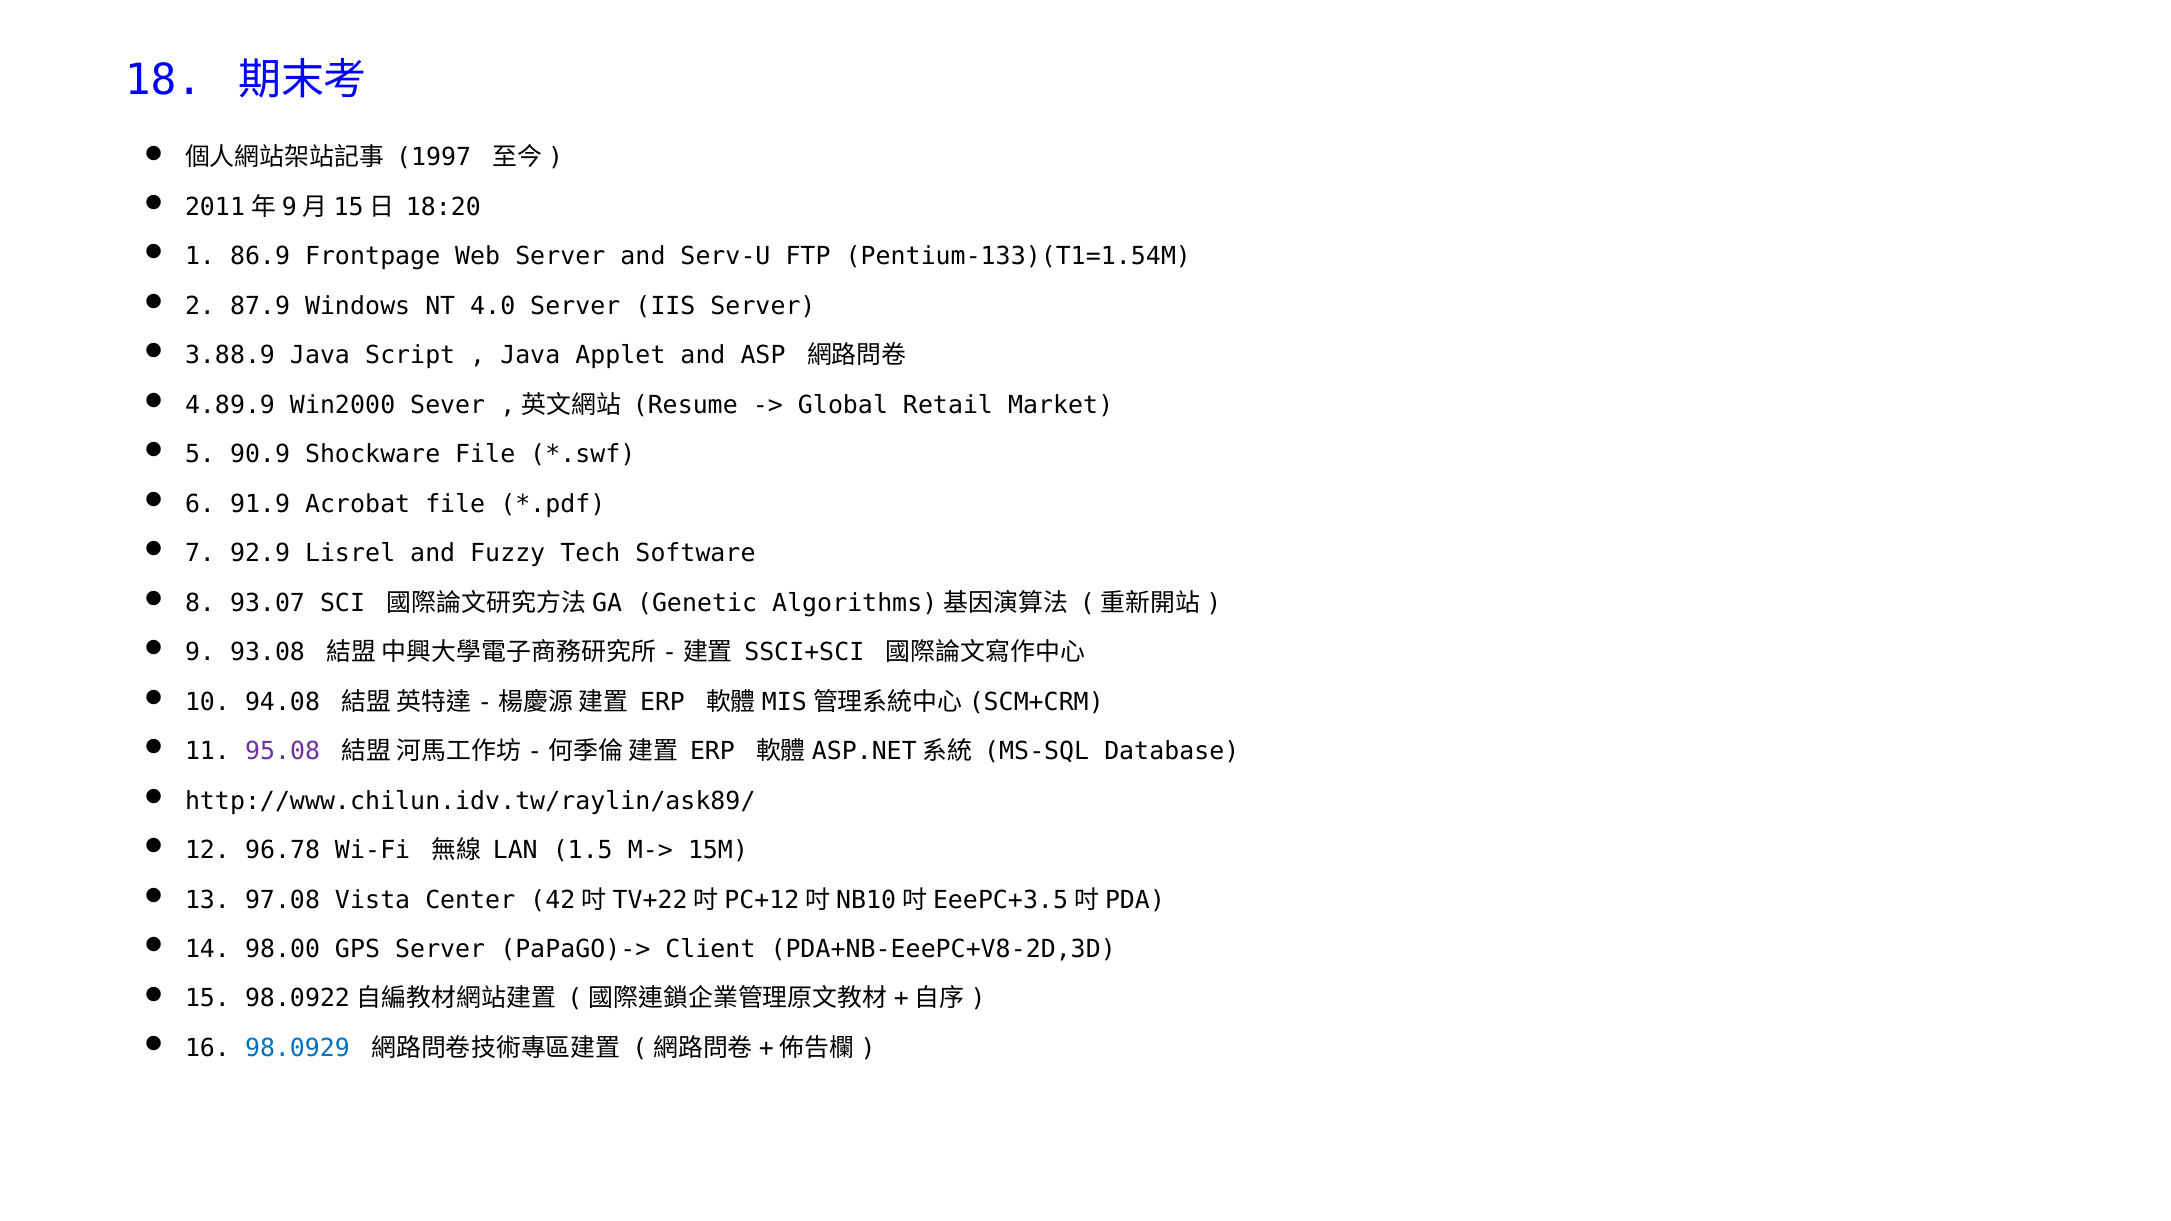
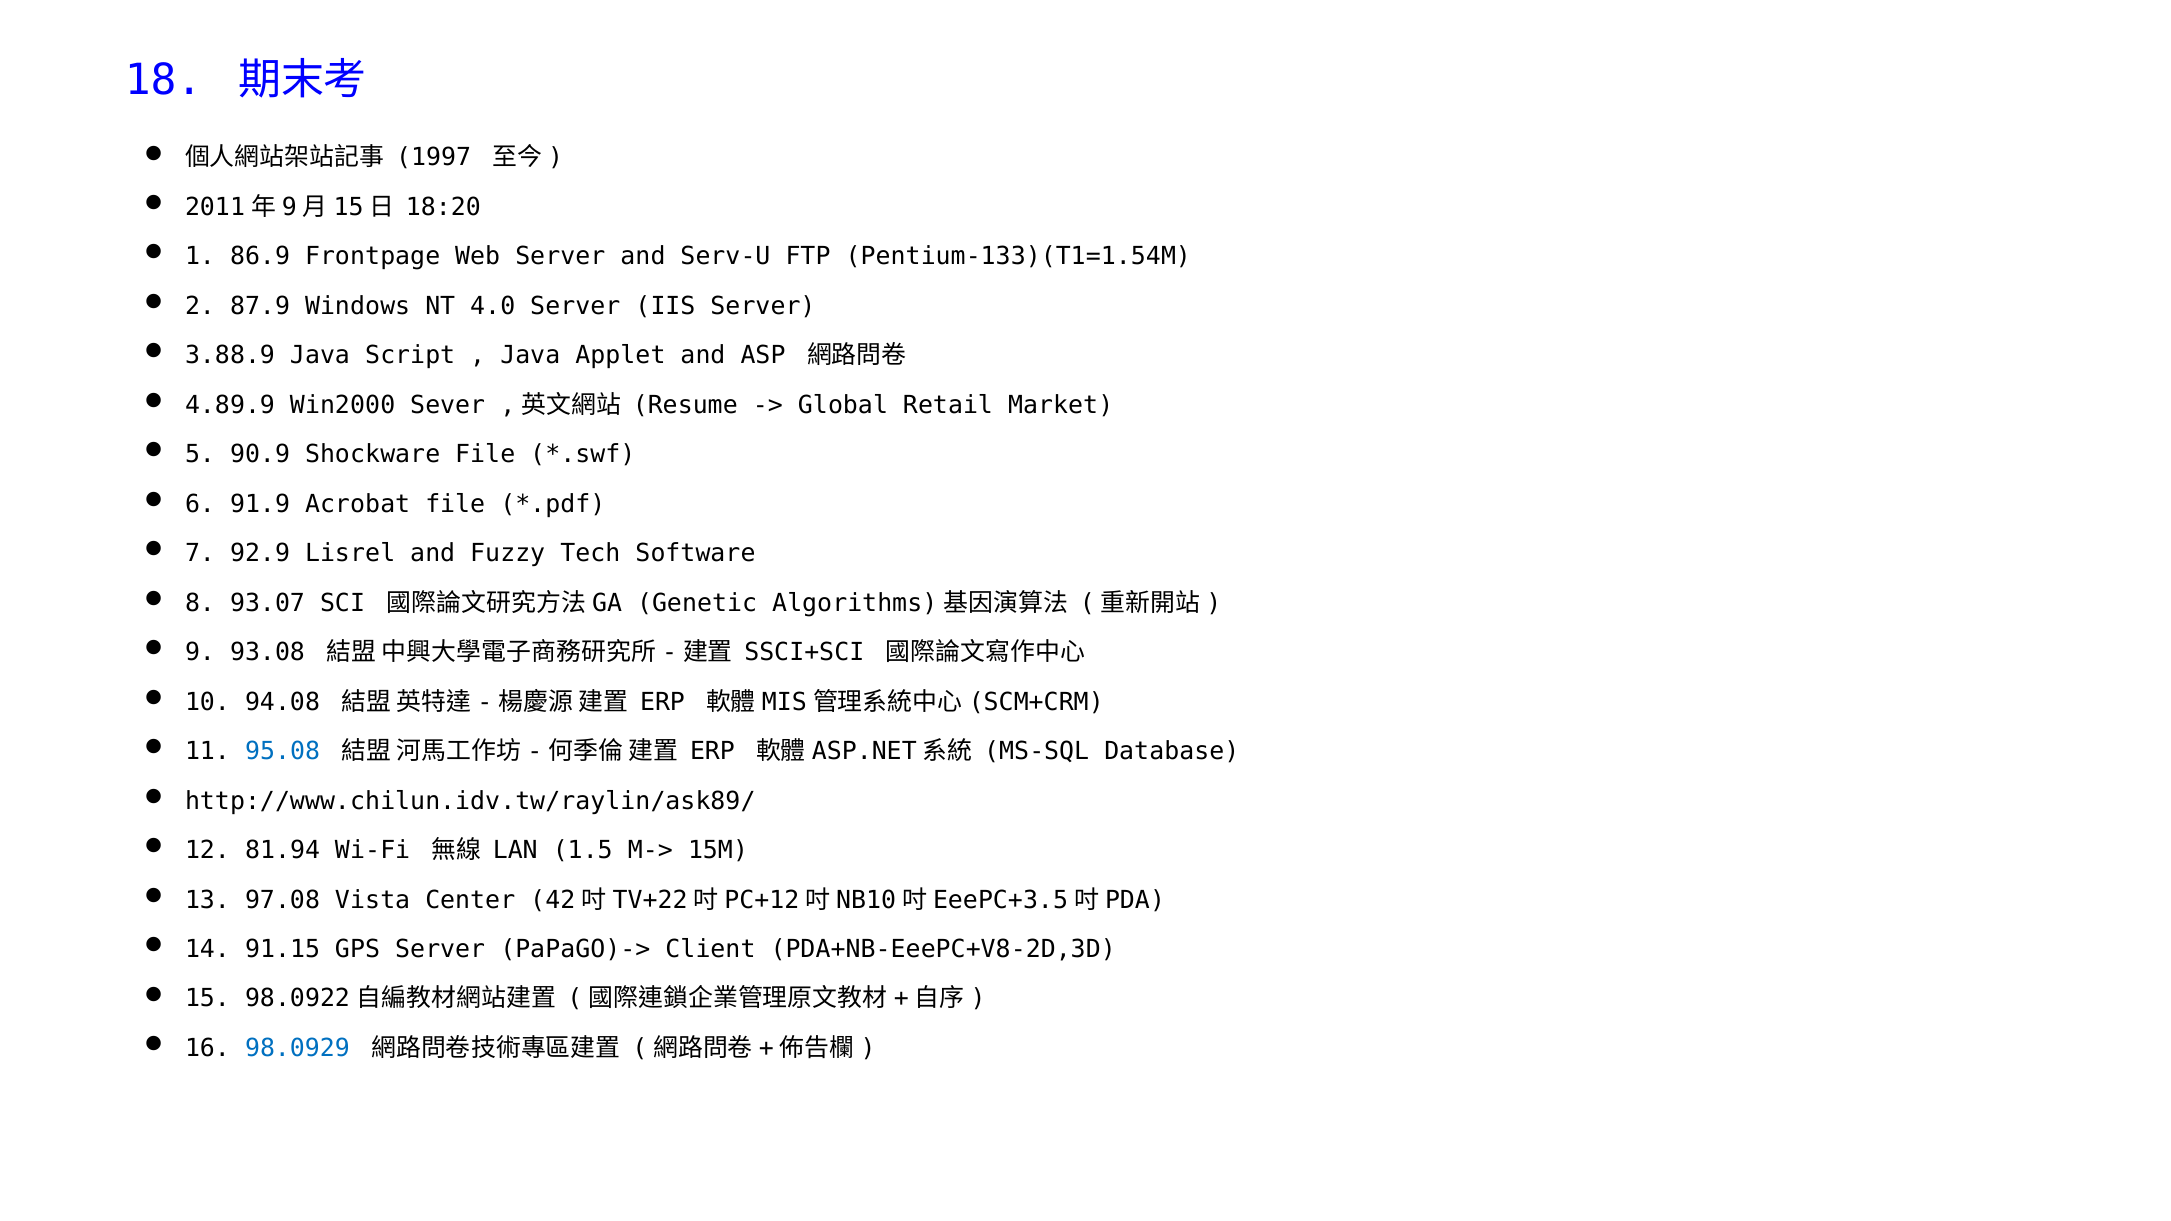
95.08 colour: purple -> blue
96.78: 96.78 -> 81.94
98.00: 98.00 -> 91.15
